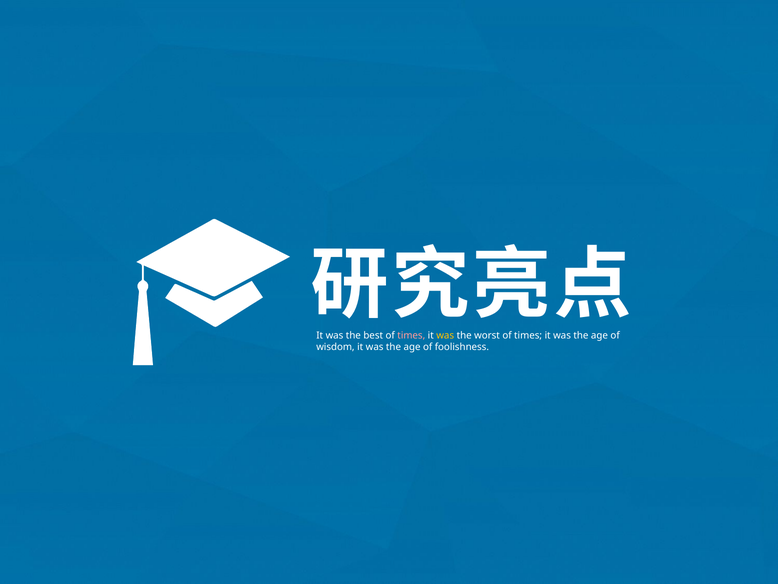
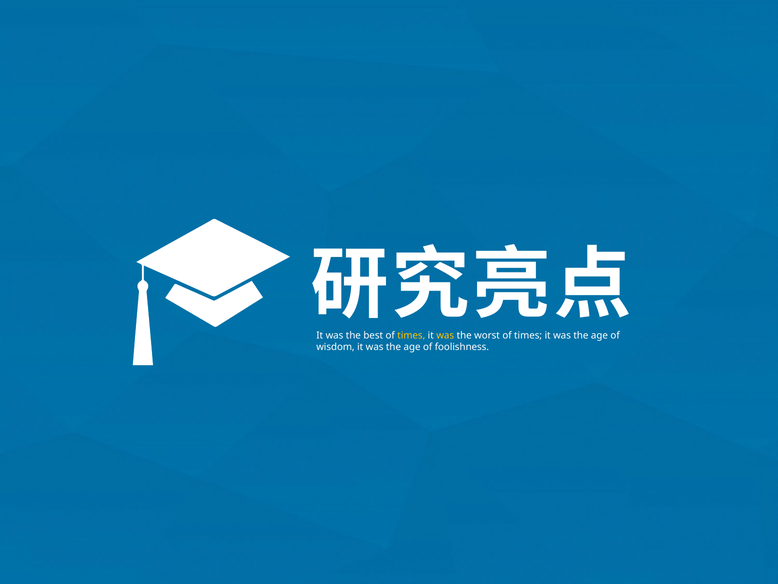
times at (411, 335) colour: pink -> yellow
